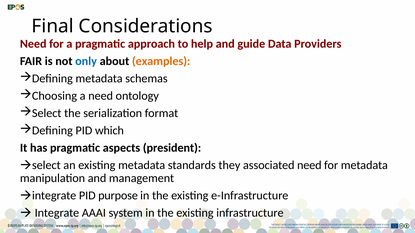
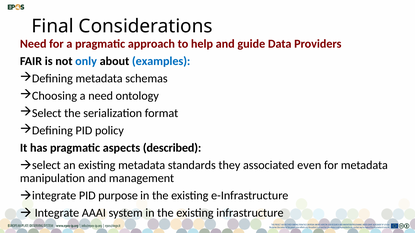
examples colour: orange -> blue
which: which -> policy
president: president -> described
associated need: need -> even
